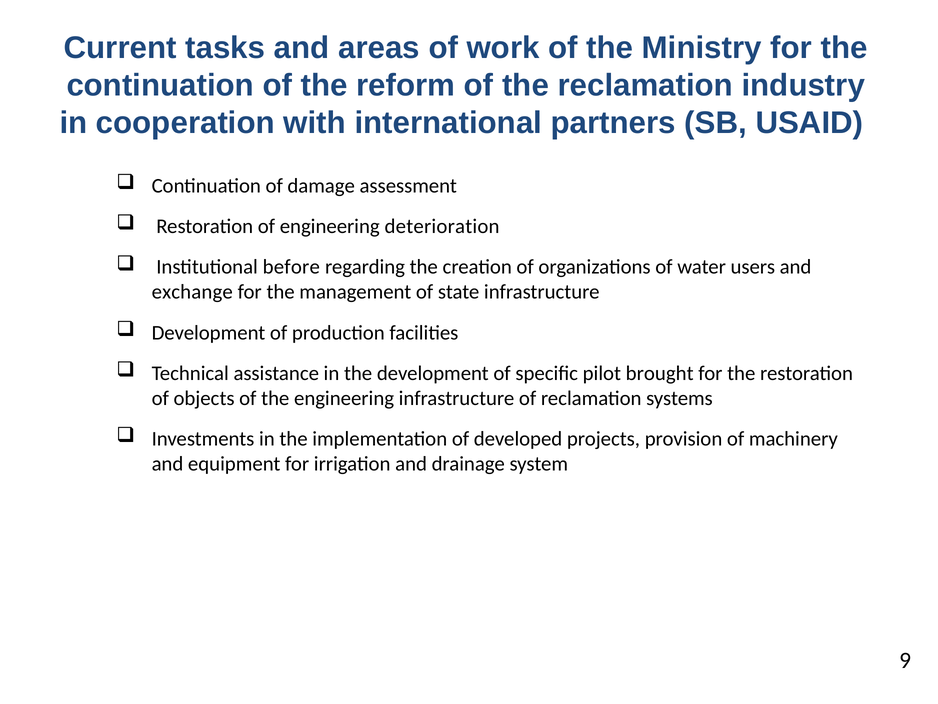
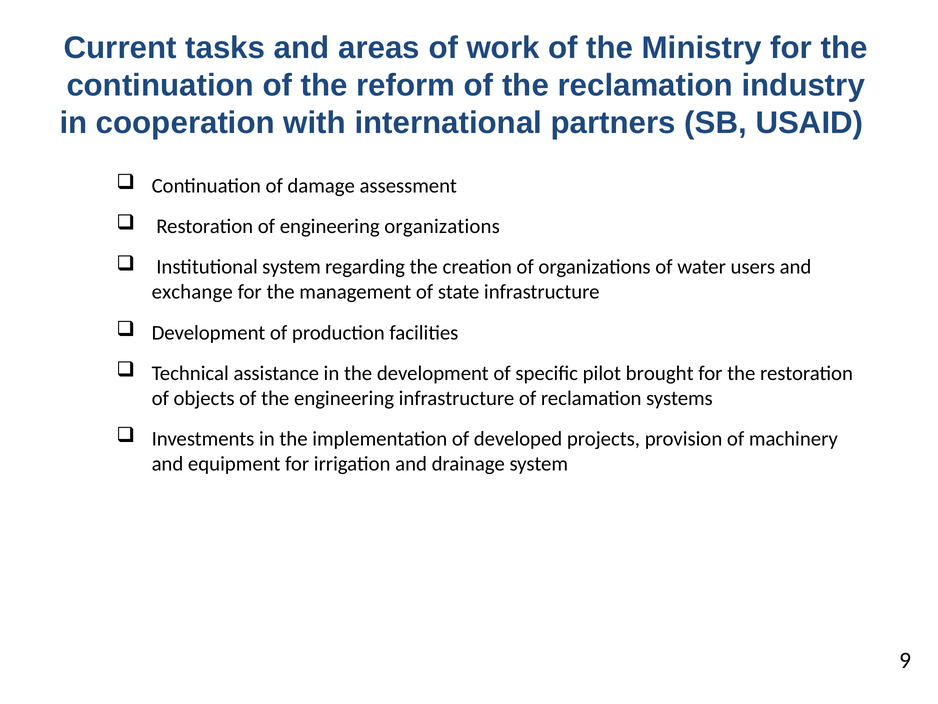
engineering deterioration: deterioration -> organizations
Institutional before: before -> system
